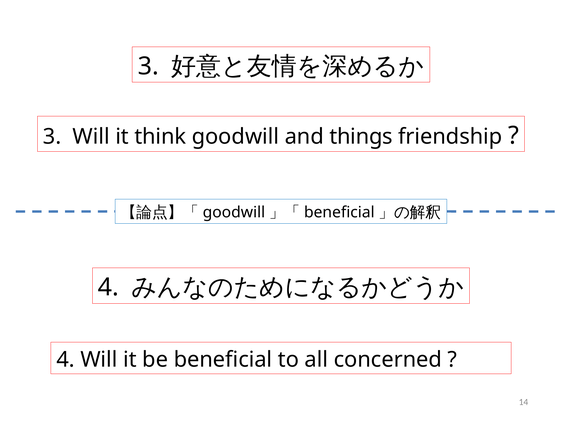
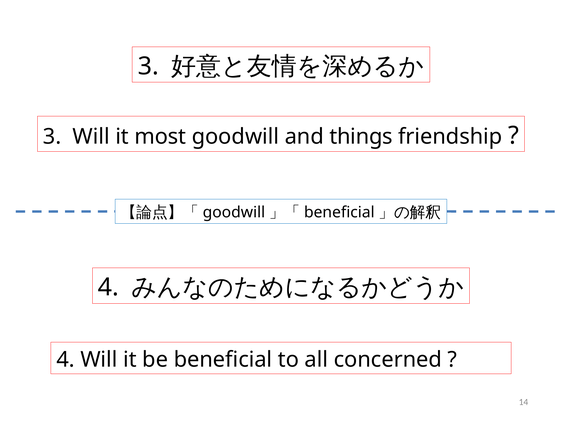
think: think -> most
